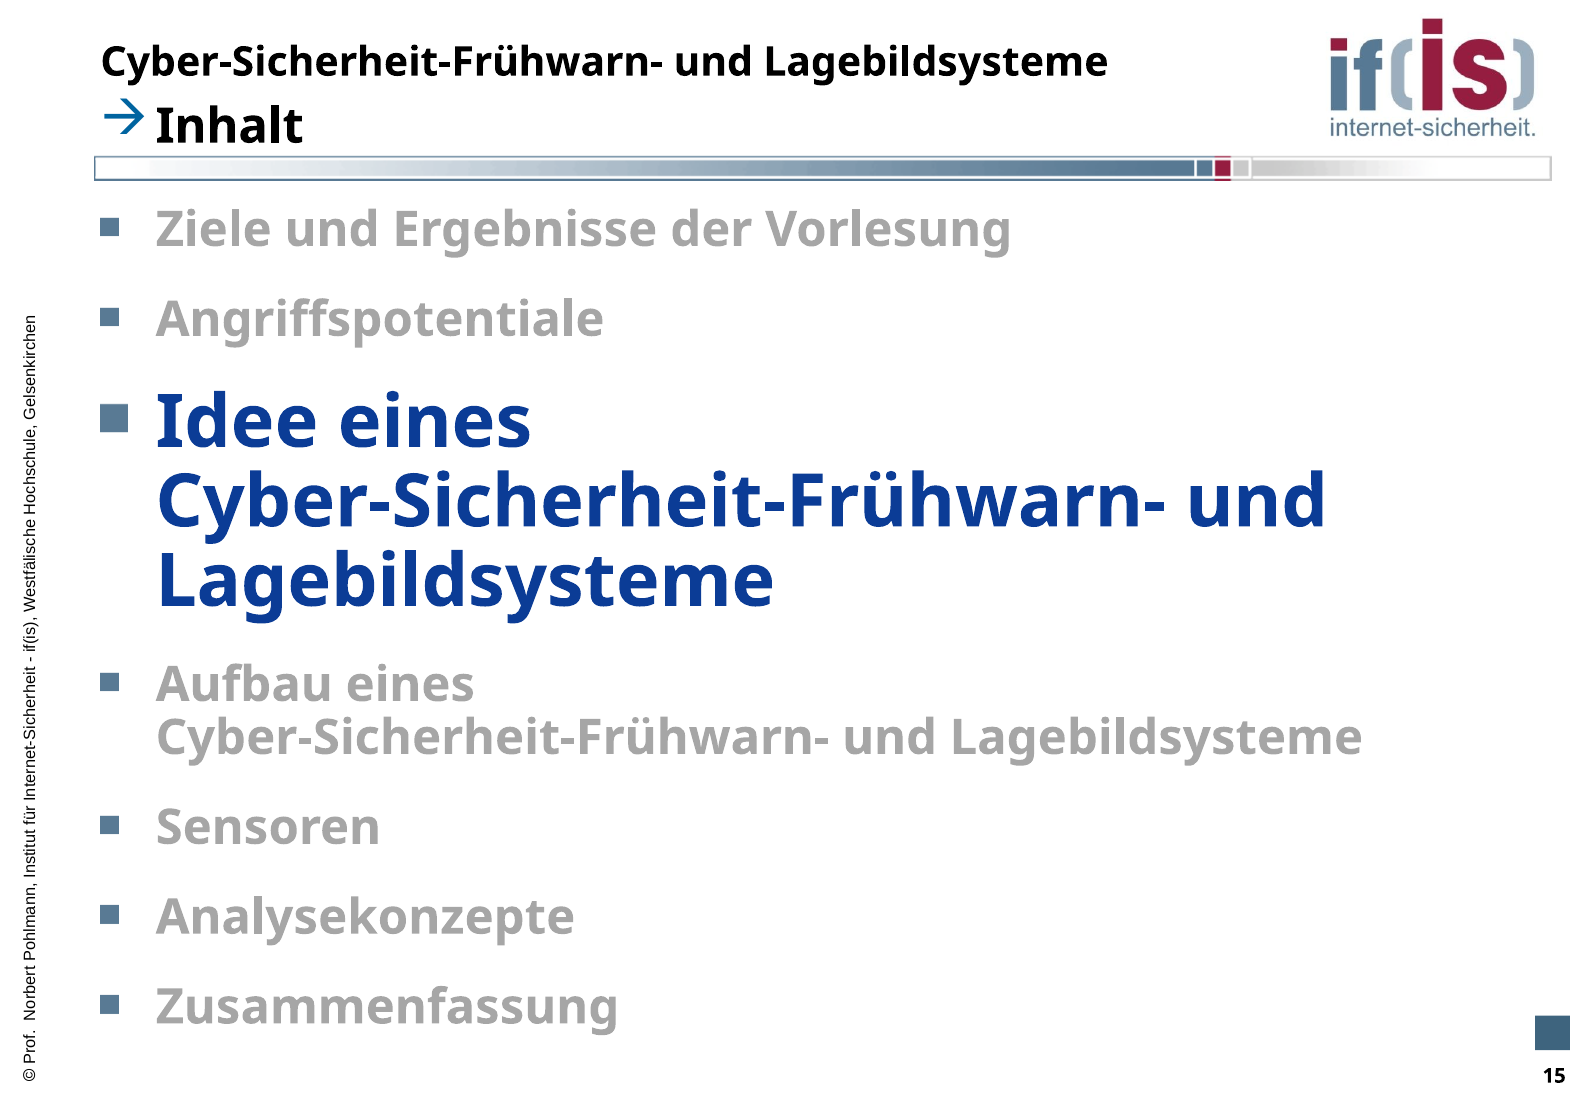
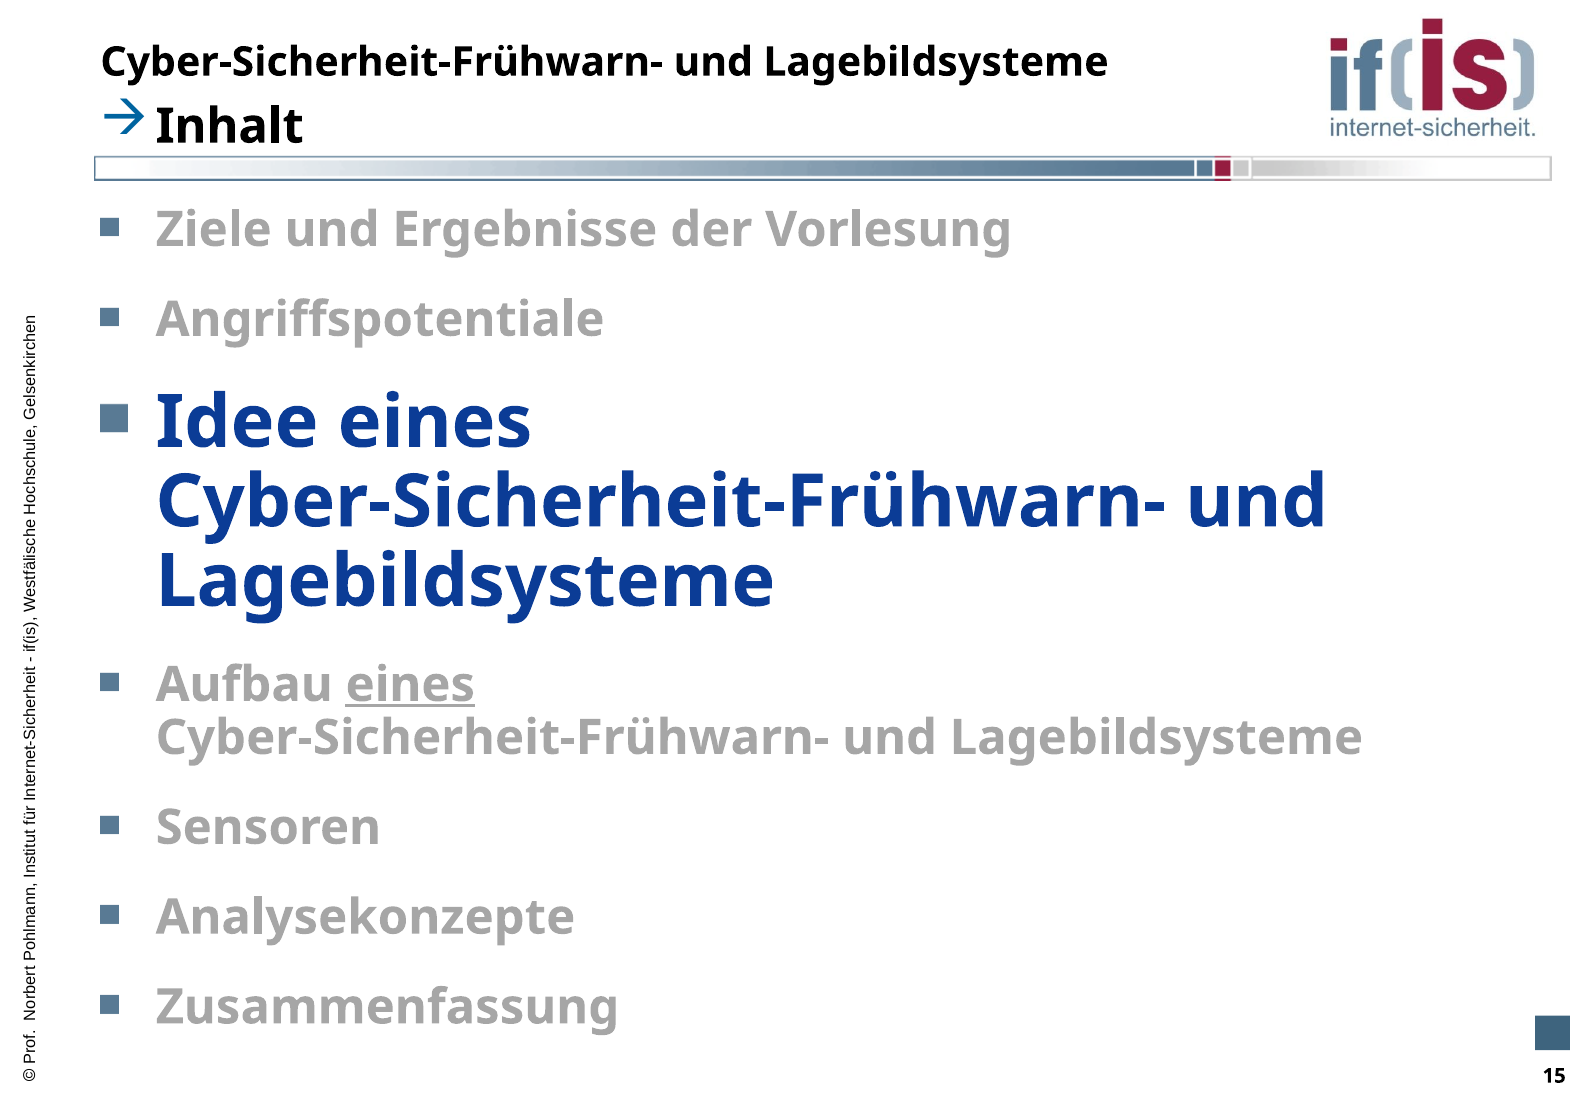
eines at (410, 685) underline: none -> present
